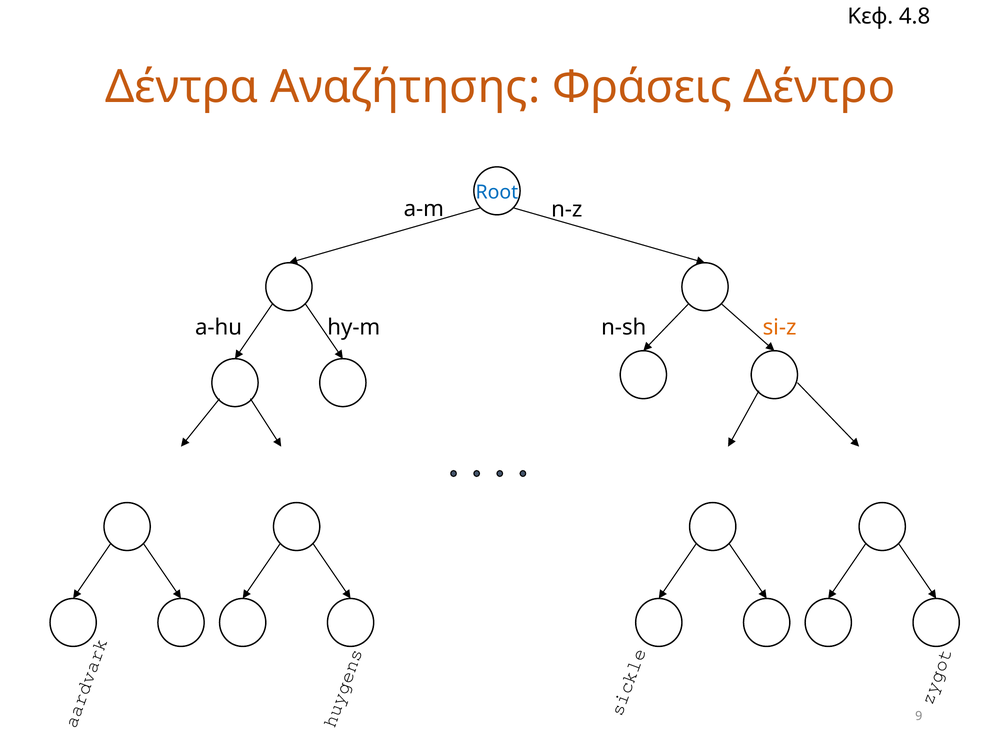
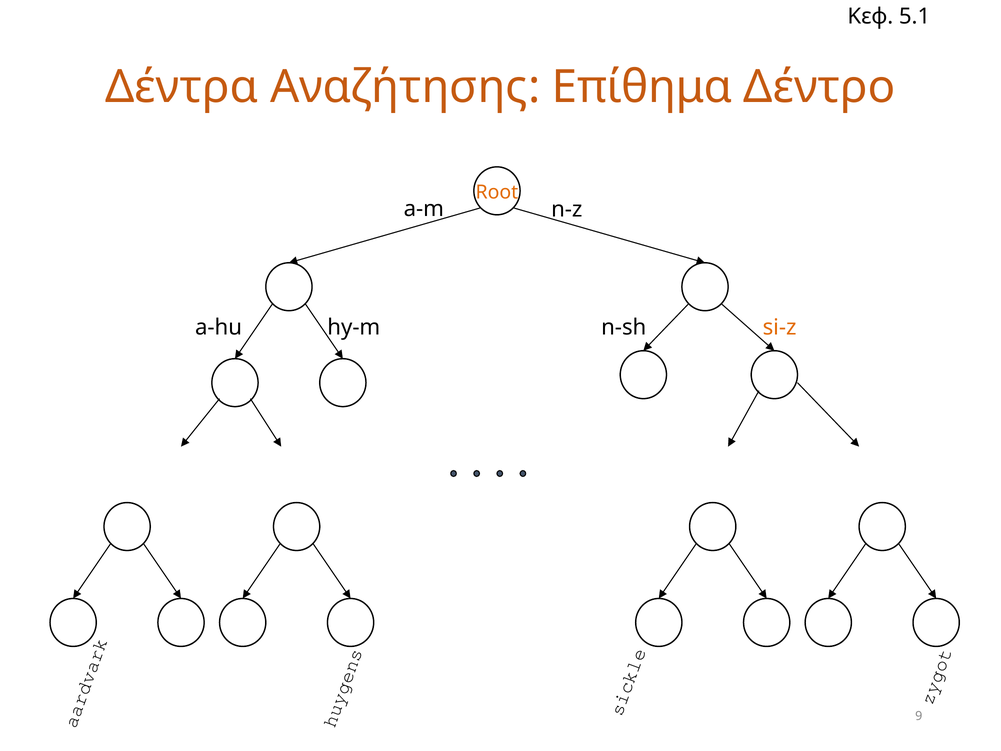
4.8: 4.8 -> 5.1
Φράσεις: Φράσεις -> Επίθημα
Root colour: blue -> orange
